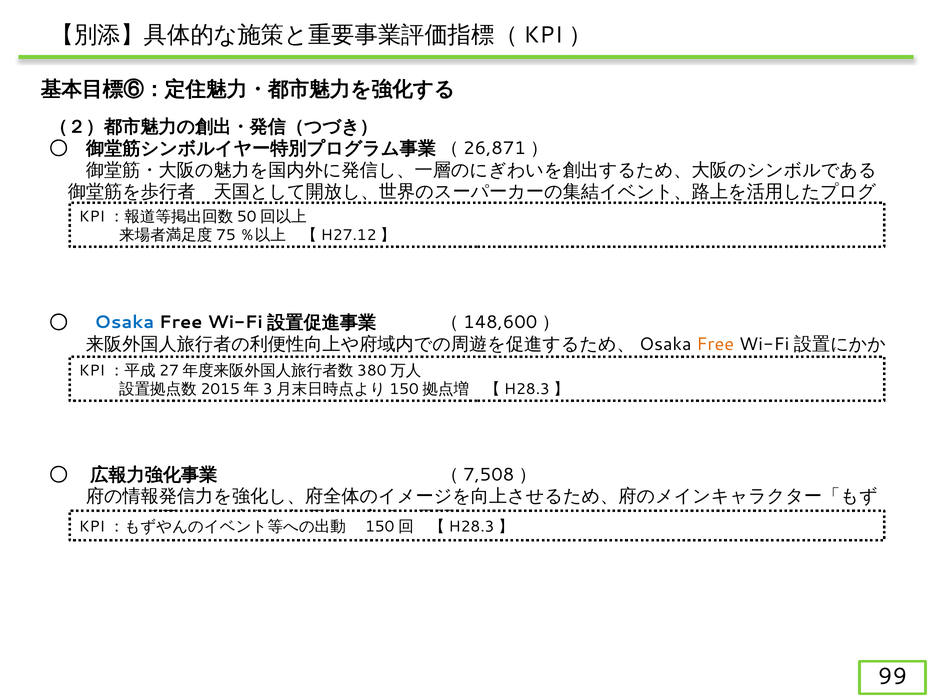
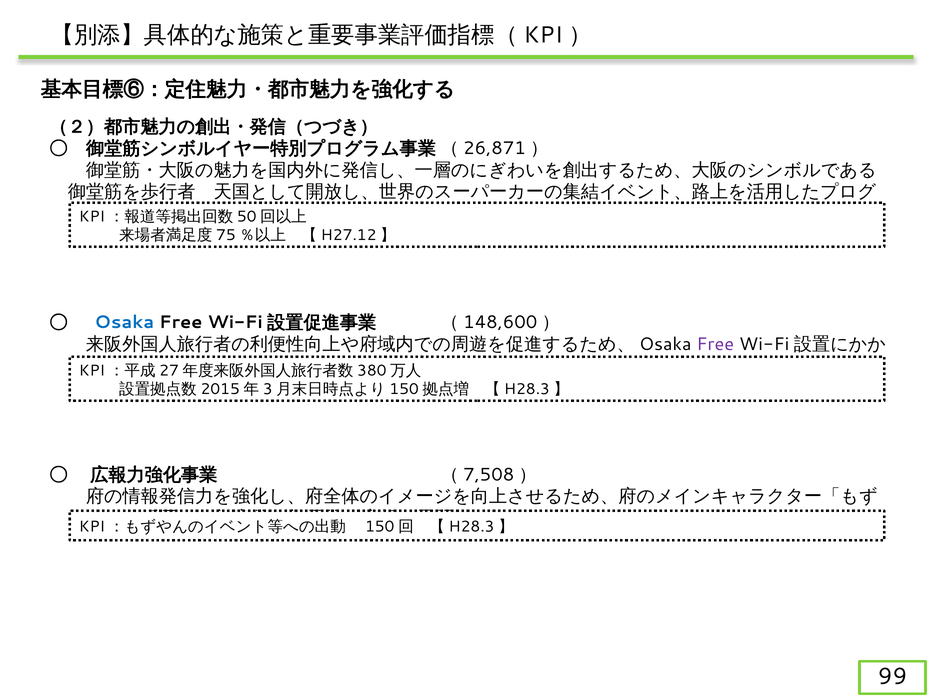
Free at (715, 344) colour: orange -> purple
